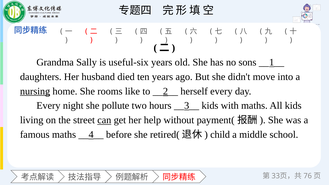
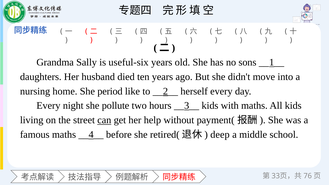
nursing underline: present -> none
rooms: rooms -> period
child: child -> deep
